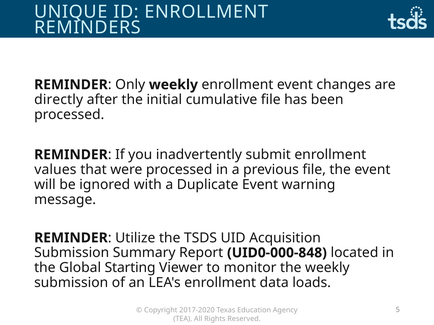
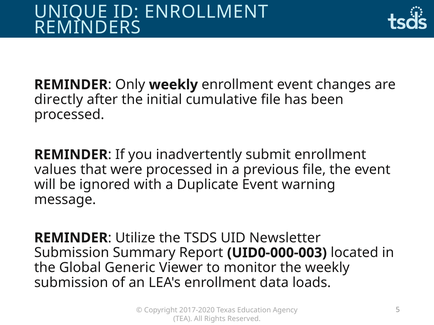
Acquisition: Acquisition -> Newsletter
UID0-000-848: UID0-000-848 -> UID0-000-003
Starting: Starting -> Generic
